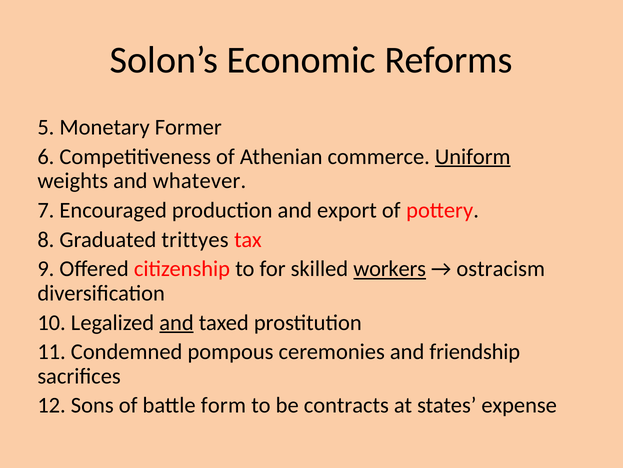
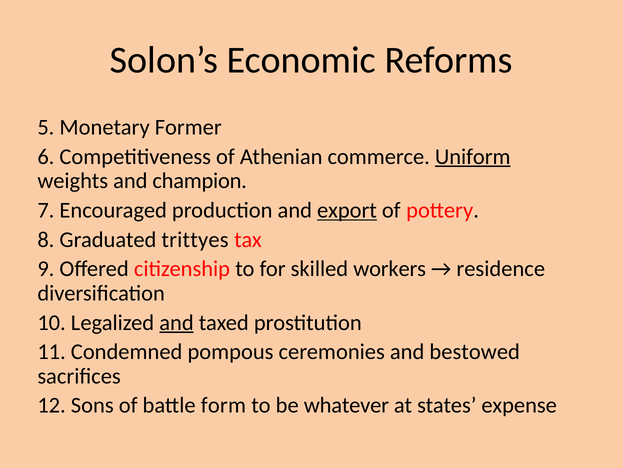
whatever: whatever -> champion
export underline: none -> present
workers underline: present -> none
ostracism: ostracism -> residence
friendship: friendship -> bestowed
contracts: contracts -> whatever
